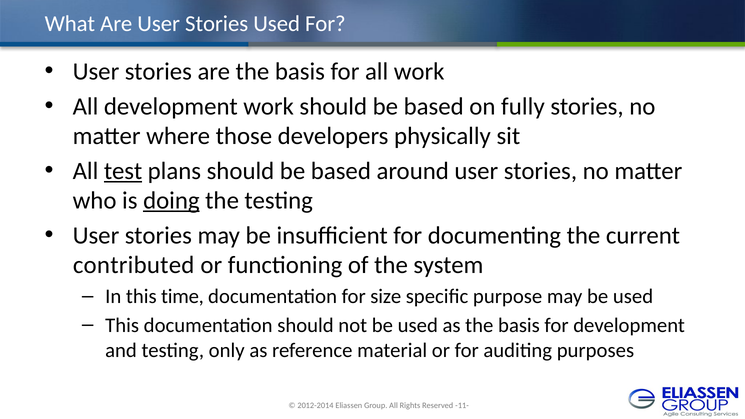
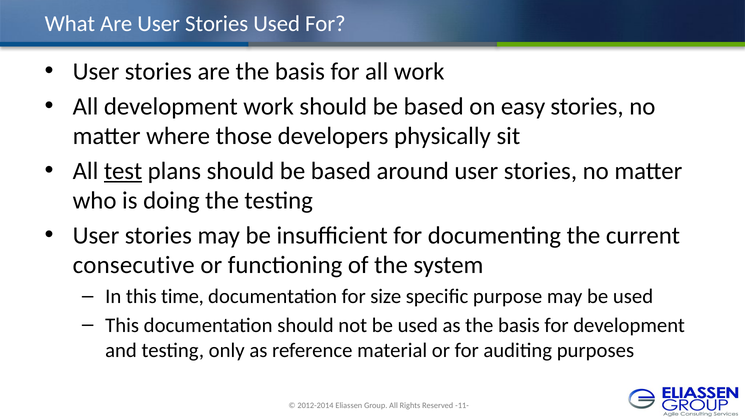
fully: fully -> easy
doing underline: present -> none
contributed: contributed -> consecutive
